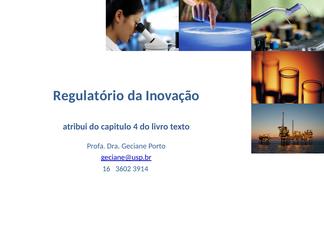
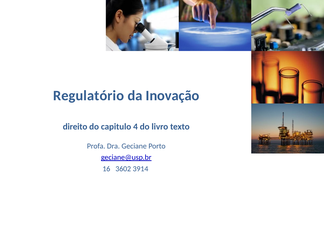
atribui: atribui -> direito
